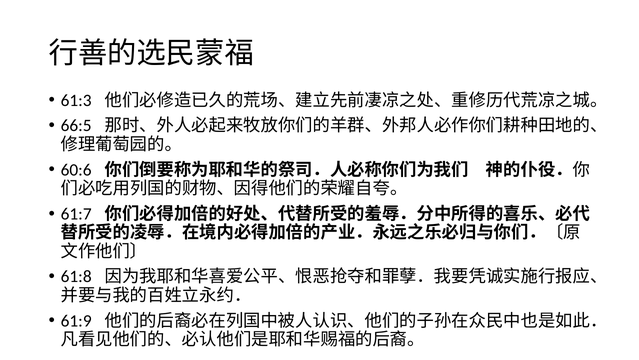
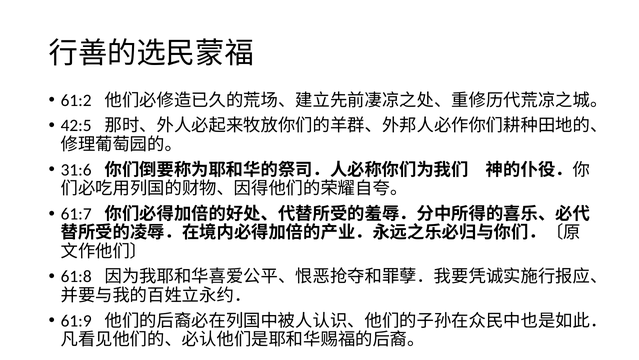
61:3: 61:3 -> 61:2
66:5: 66:5 -> 42:5
60:6: 60:6 -> 31:6
